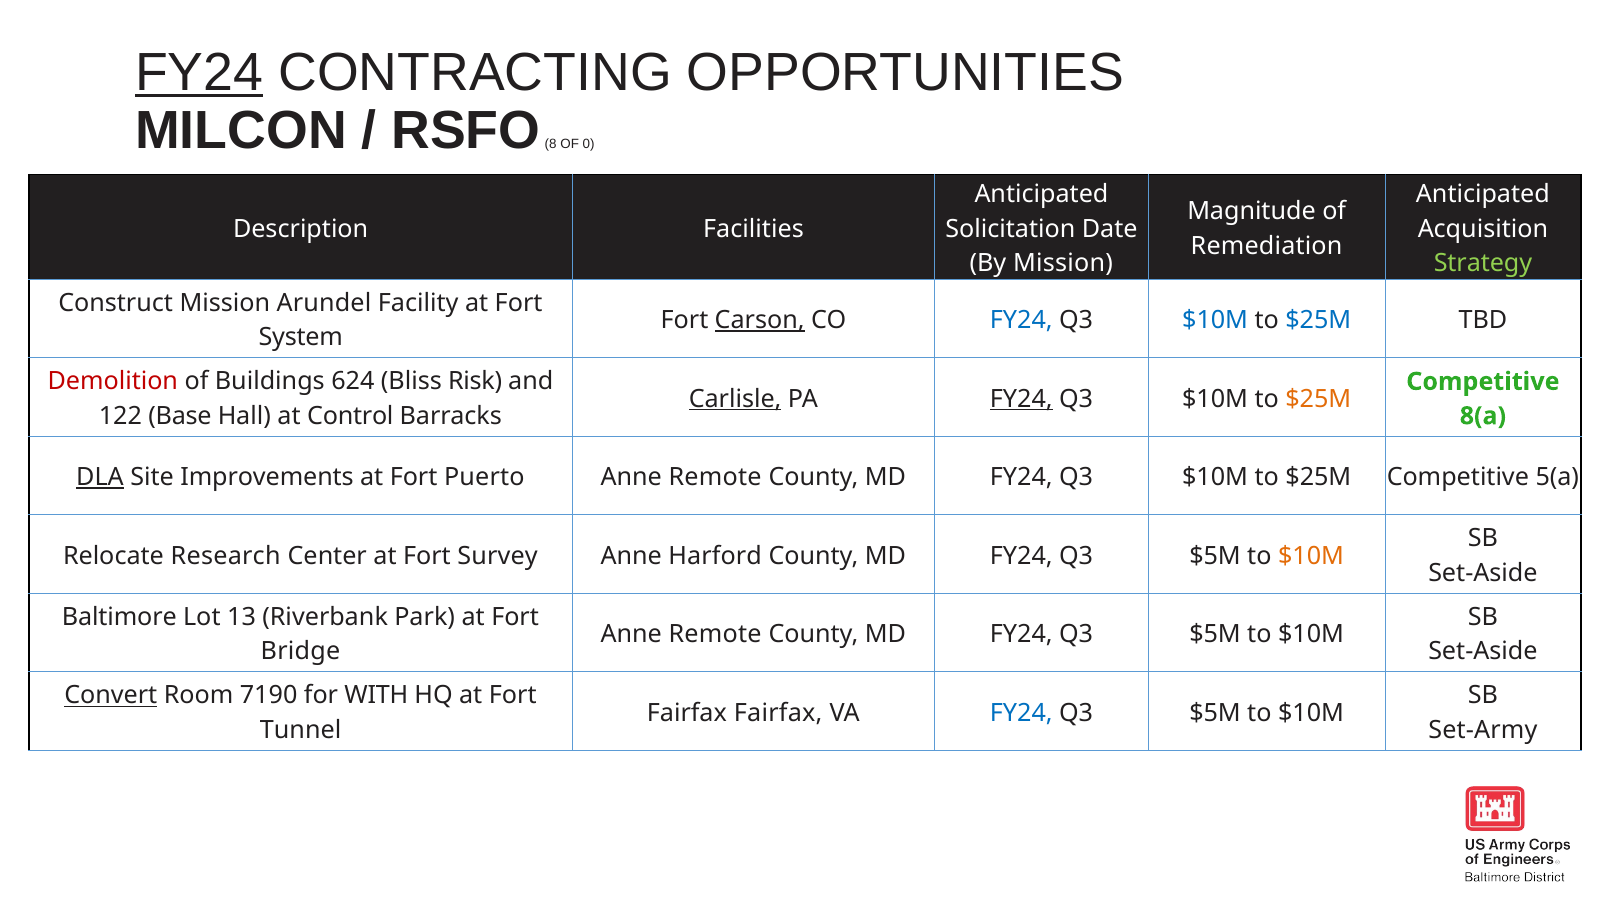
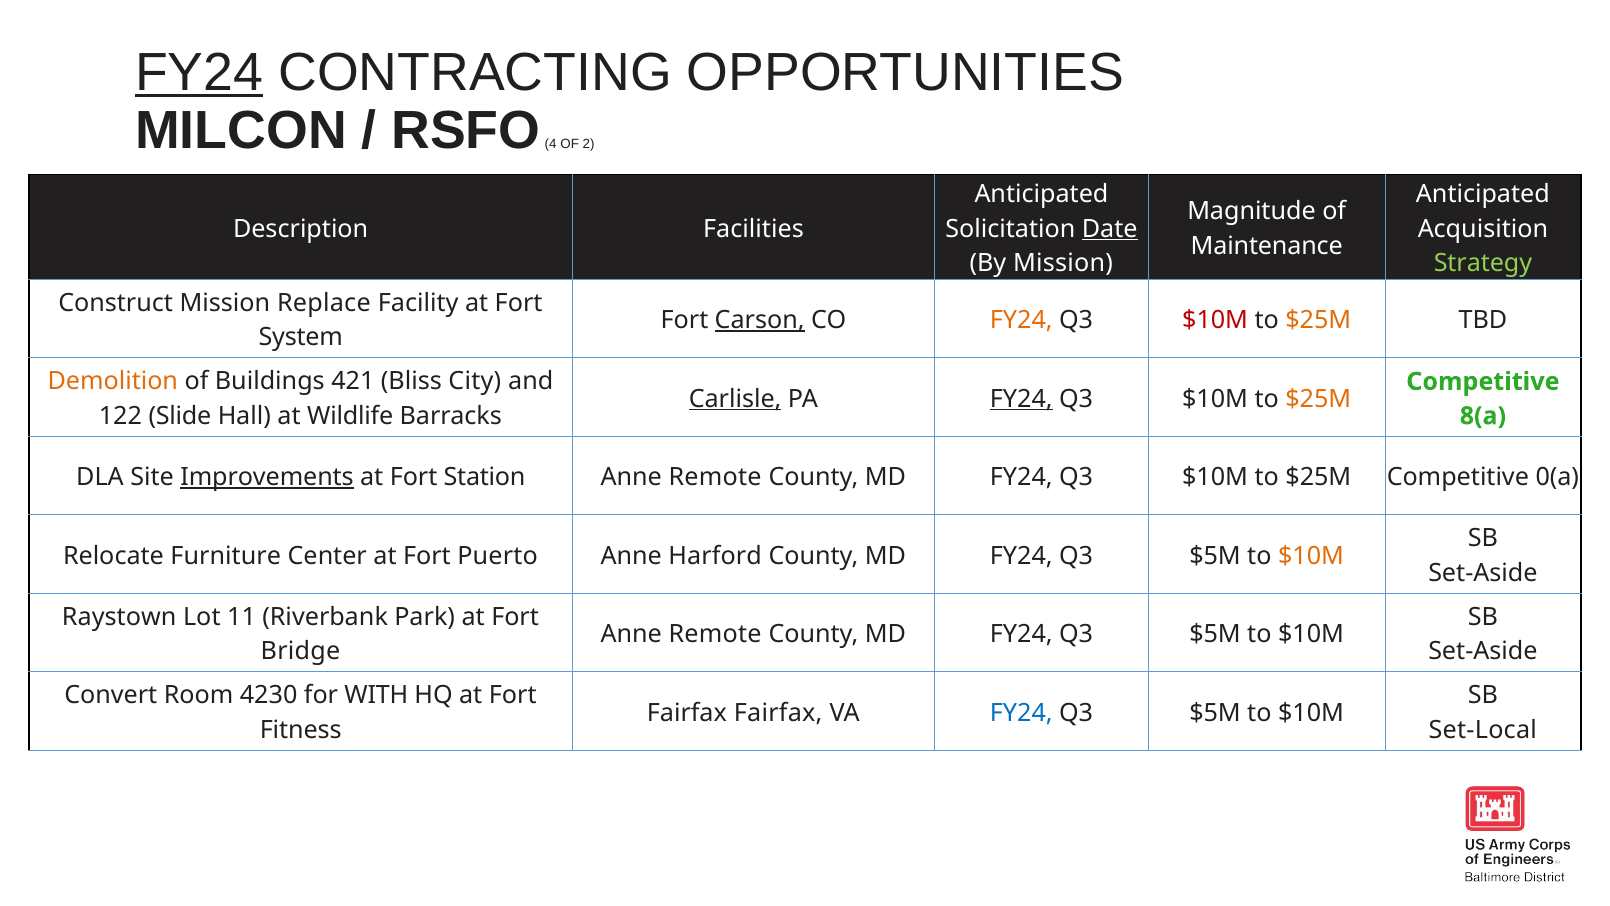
8: 8 -> 4
0: 0 -> 2
Date underline: none -> present
Remediation: Remediation -> Maintenance
Arundel: Arundel -> Replace
FY24 at (1021, 320) colour: blue -> orange
$10M at (1215, 320) colour: blue -> red
$25M at (1318, 320) colour: blue -> orange
Demolition colour: red -> orange
624: 624 -> 421
Risk: Risk -> City
Base: Base -> Slide
Control: Control -> Wildlife
DLA underline: present -> none
Improvements underline: none -> present
Puerto: Puerto -> Station
5(a: 5(a -> 0(a
Research: Research -> Furniture
Survey: Survey -> Puerto
Baltimore: Baltimore -> Raystown
13: 13 -> 11
Convert underline: present -> none
7190: 7190 -> 4230
Tunnel: Tunnel -> Fitness
Set-Army: Set-Army -> Set-Local
